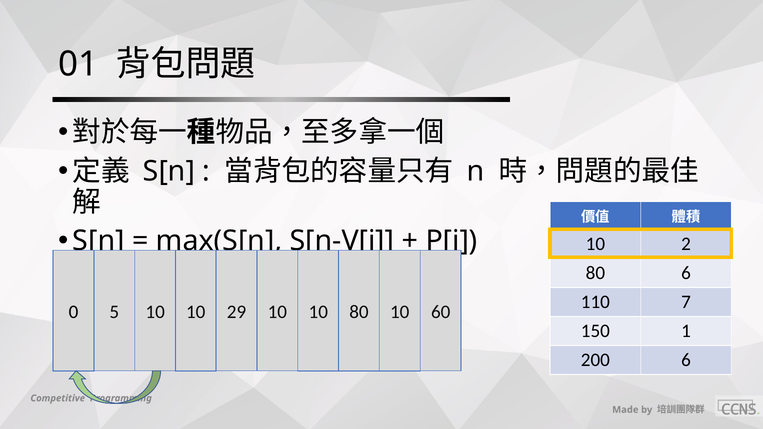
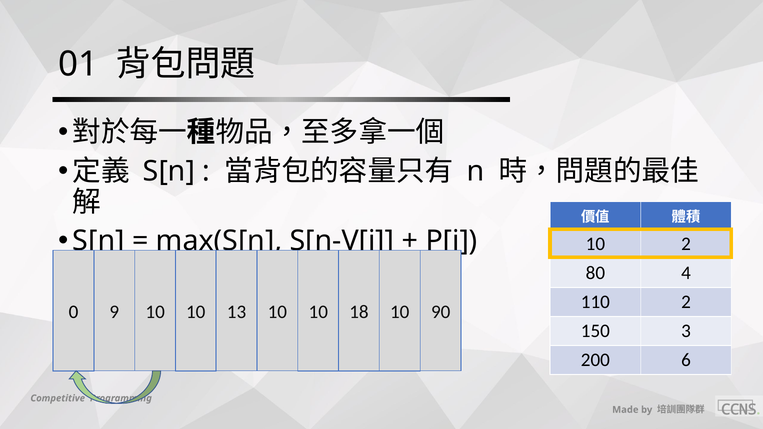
80 6: 6 -> 4
110 7: 7 -> 2
5: 5 -> 9
29: 29 -> 13
10 80: 80 -> 18
60: 60 -> 90
1: 1 -> 3
